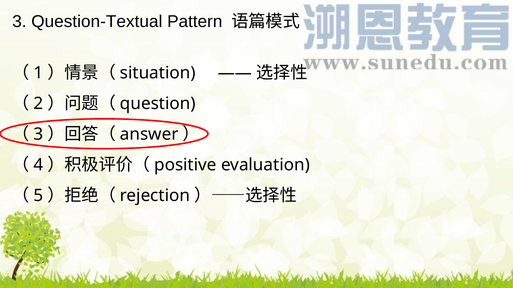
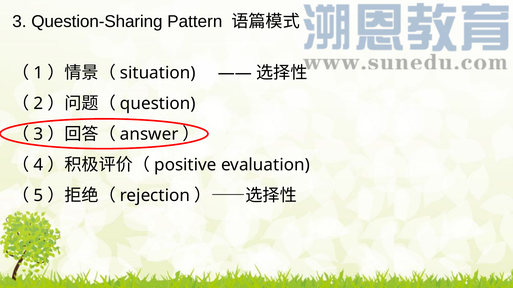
Question-Textual: Question-Textual -> Question-Sharing
